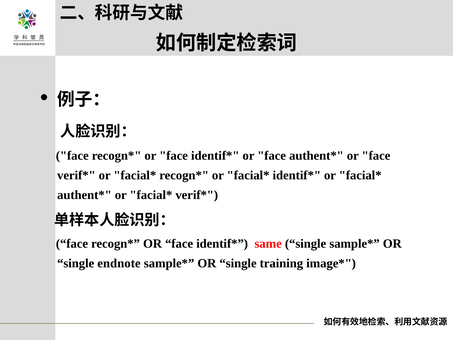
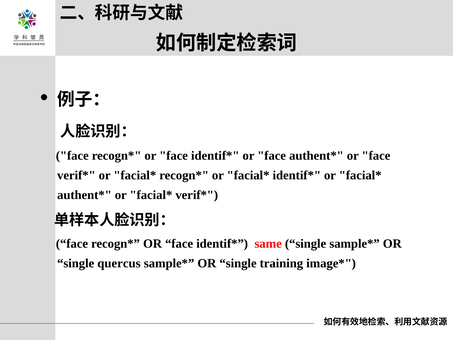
endnote: endnote -> quercus
